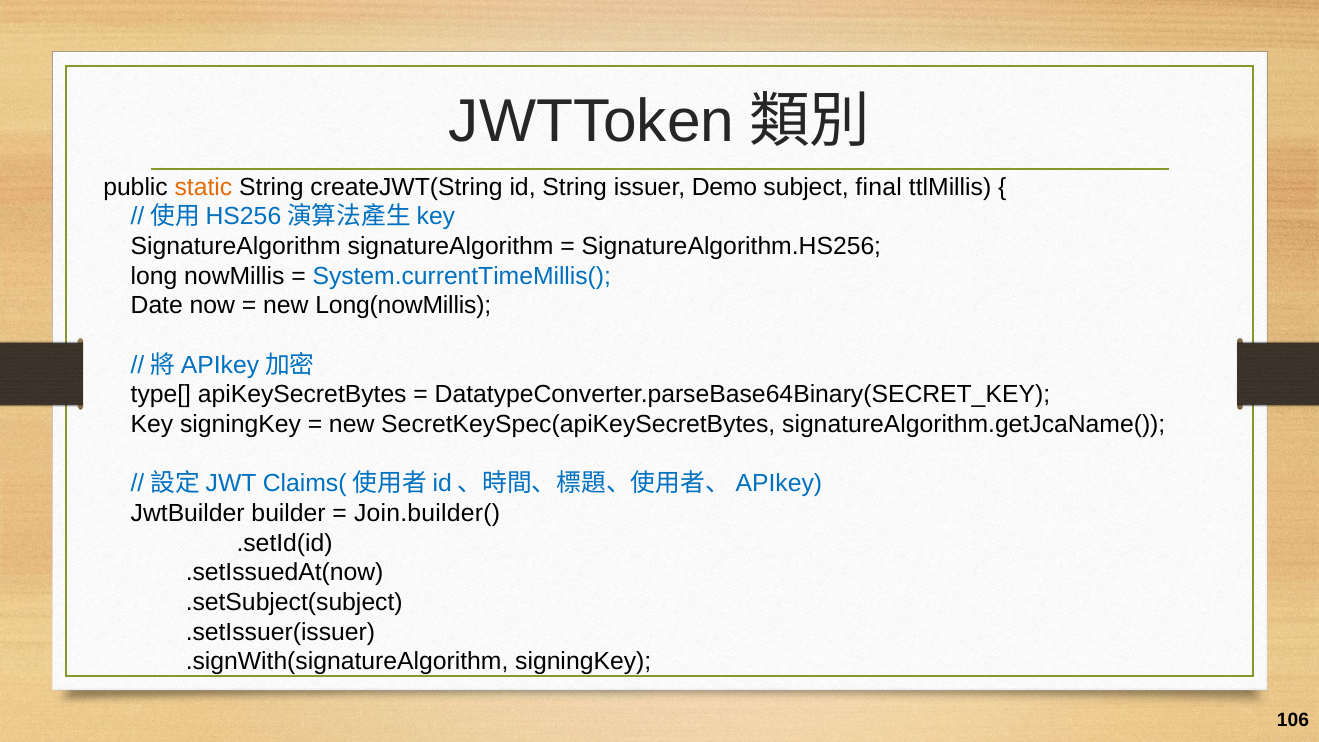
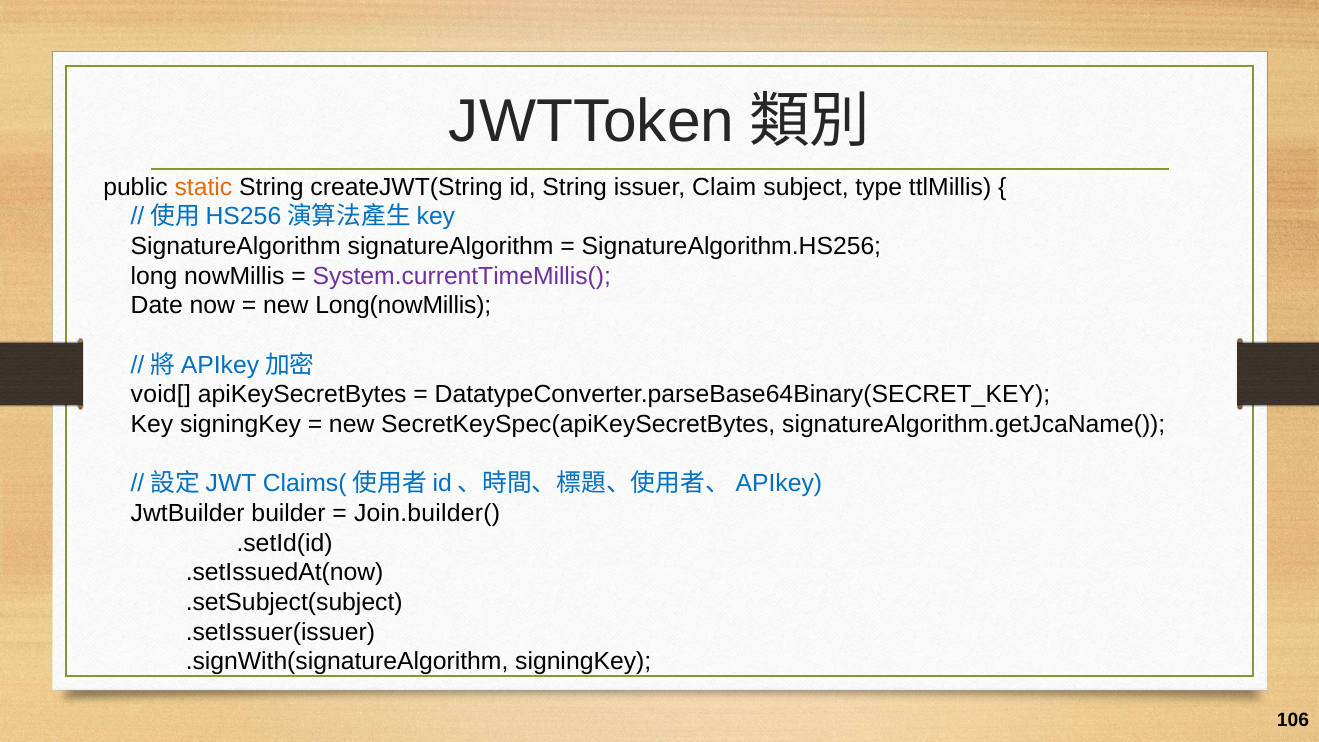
Demo: Demo -> Claim
final: final -> type
System.currentTimeMillis( colour: blue -> purple
type[: type[ -> void[
